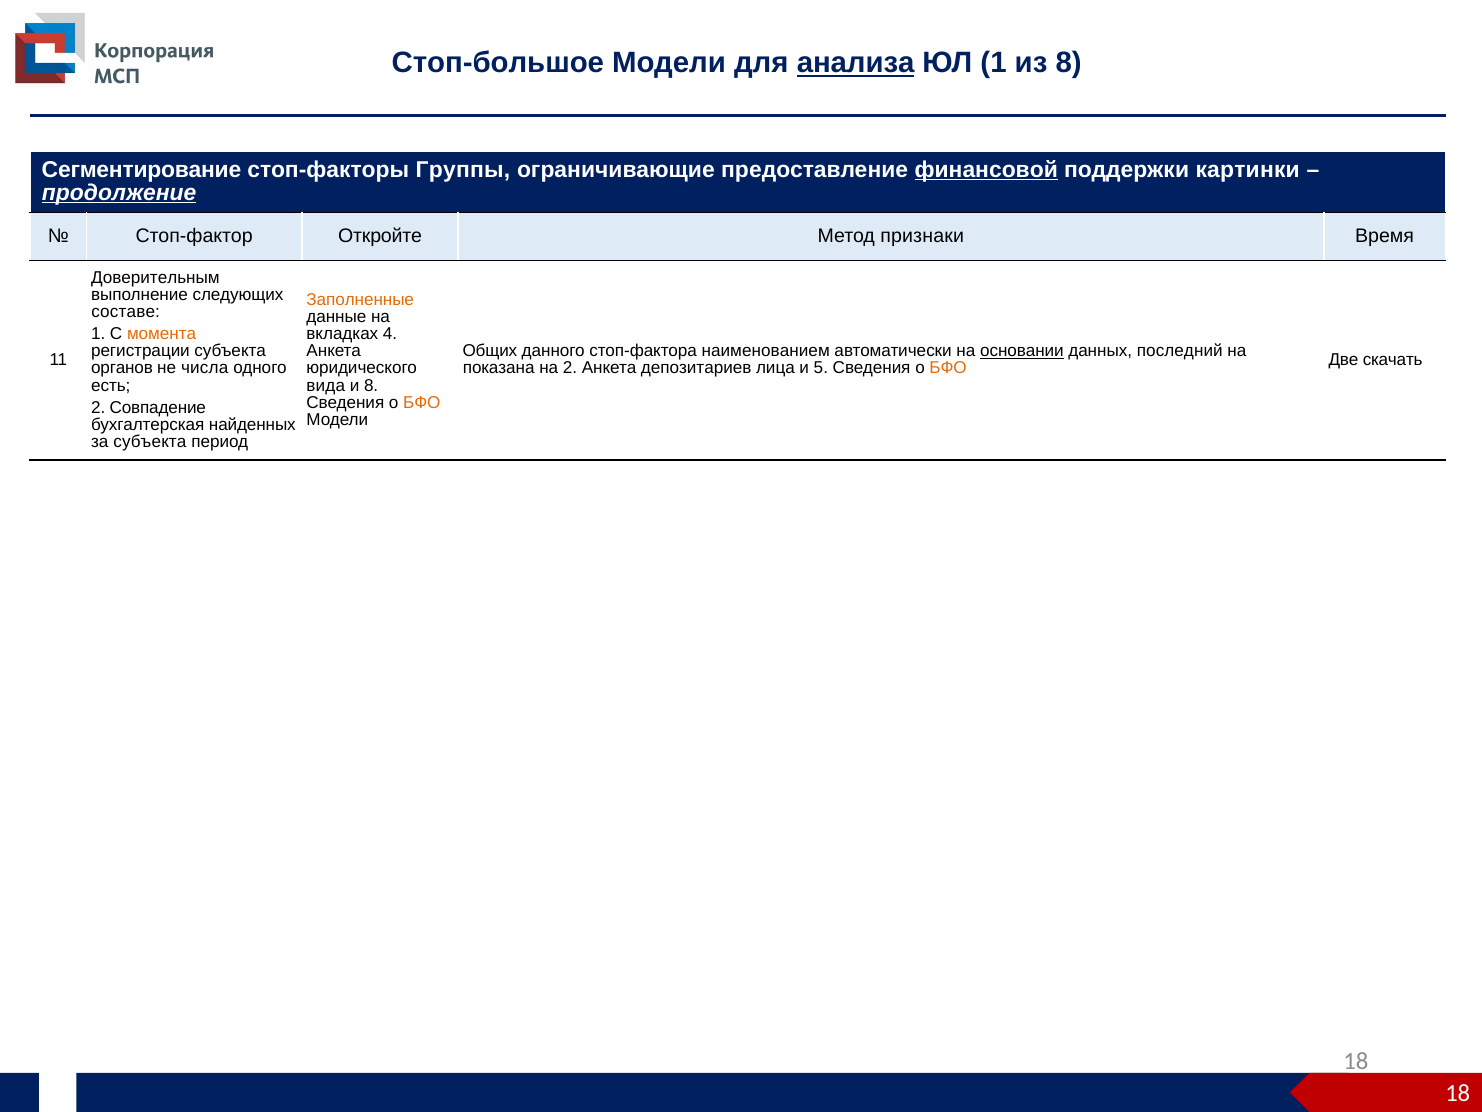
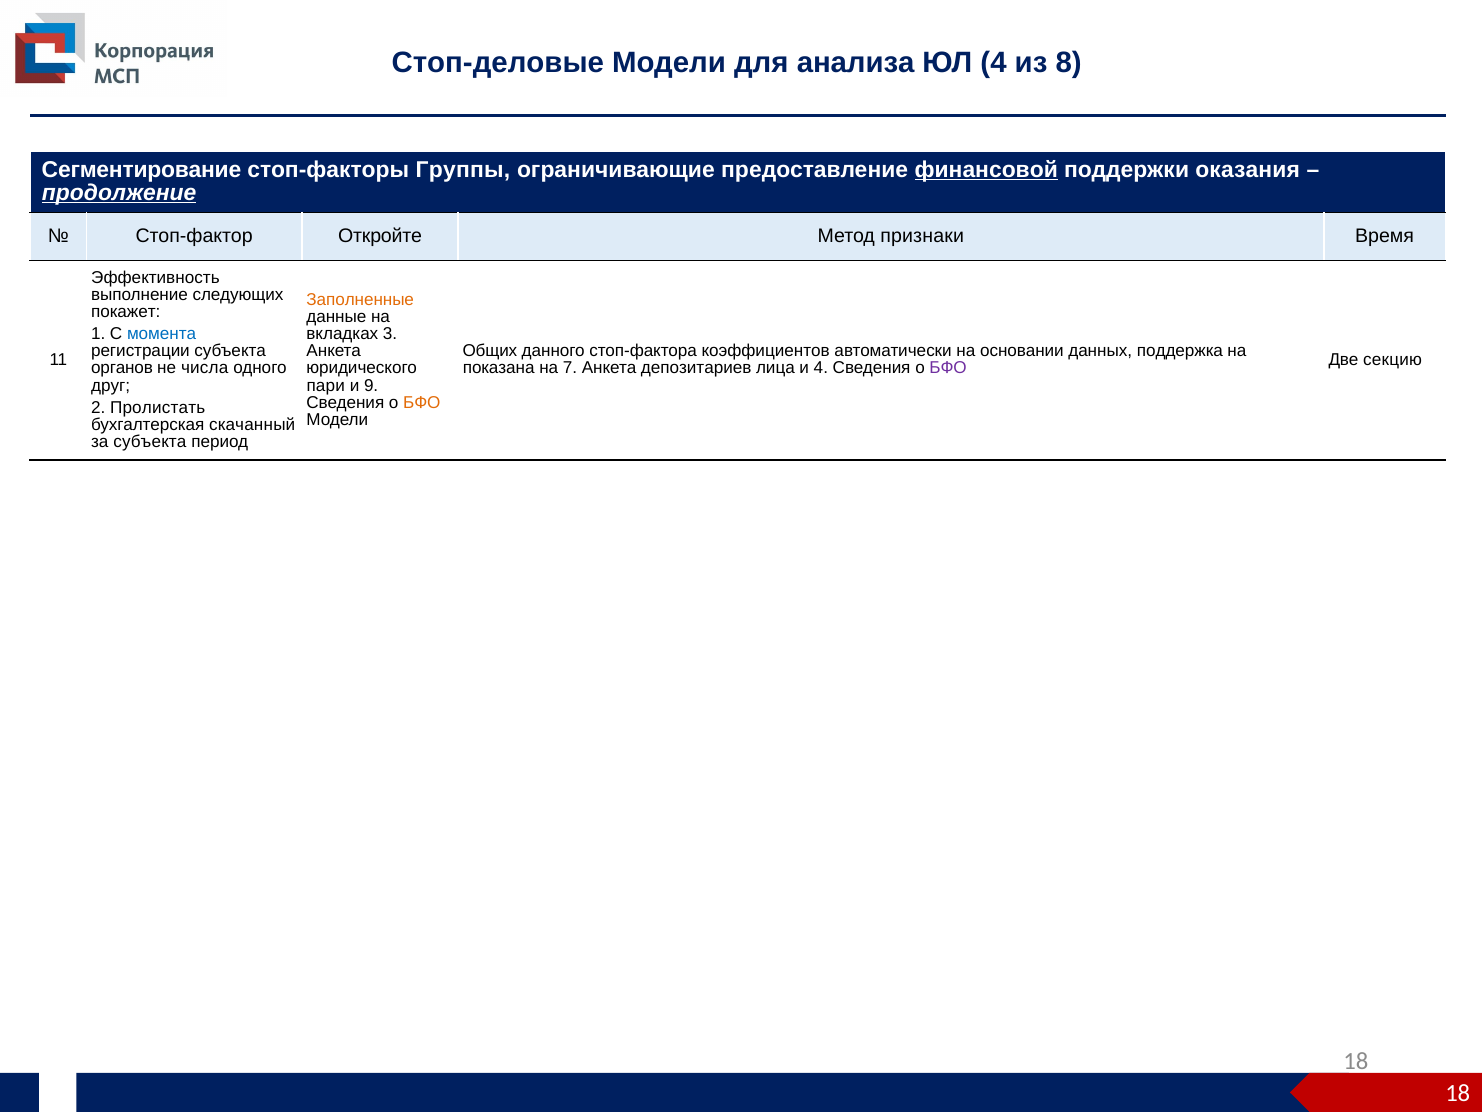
Стоп-большое: Стоп-большое -> Стоп-деловые
анализа underline: present -> none
ЮЛ 1: 1 -> 4
картинки: картинки -> оказания
Доверительным: Доверительным -> Эффективность
составе: составе -> покажет
момента colour: orange -> blue
4: 4 -> 3
наименованием: наименованием -> коэффициентов
основании underline: present -> none
последний: последний -> поддержка
на 2: 2 -> 7
и 5: 5 -> 4
БФО at (948, 368) colour: orange -> purple
скачать: скачать -> секцию
есть: есть -> друг
вида: вида -> пари
и 8: 8 -> 9
Совпадение: Совпадение -> Пролистать
найденных: найденных -> скачанный
